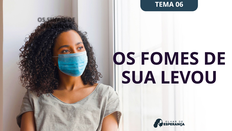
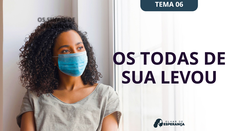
FOMES: FOMES -> TODAS
